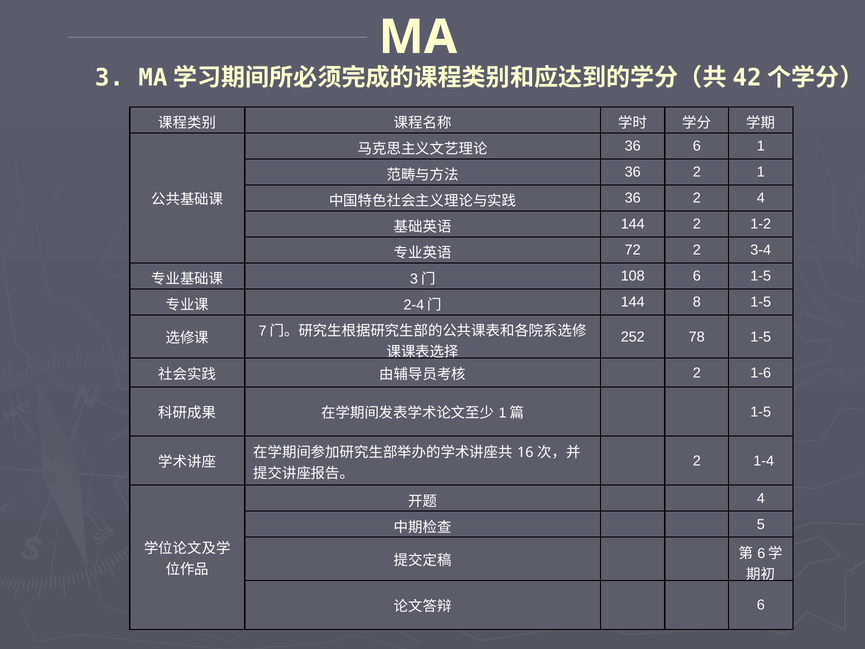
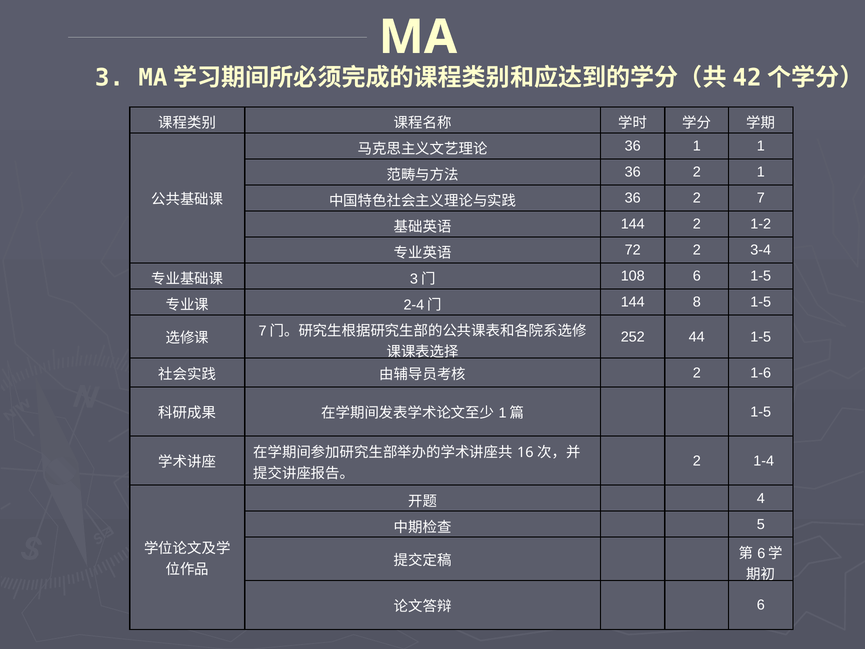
36 6: 6 -> 1
2 4: 4 -> 7
78: 78 -> 44
